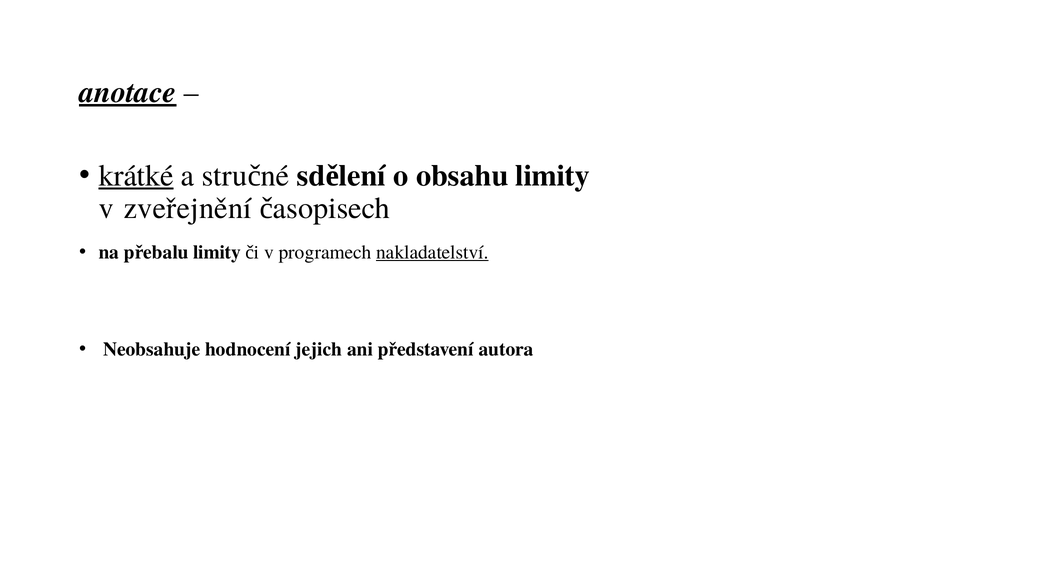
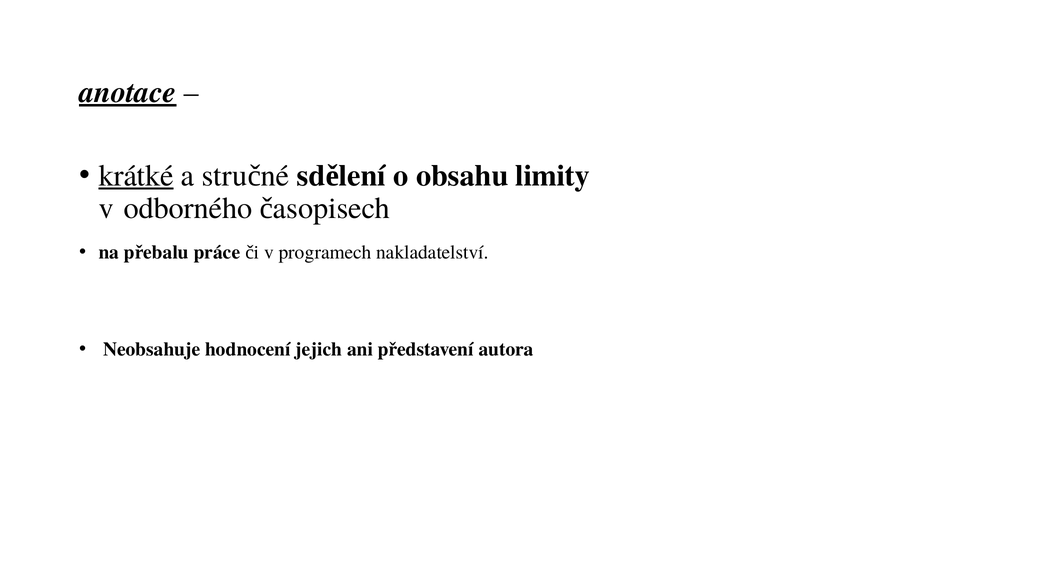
zveřejnění: zveřejnění -> odborného
limity at (217, 252): limity -> práce
nakladatelství underline: present -> none
